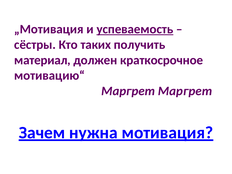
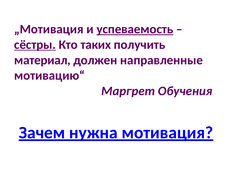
сёстры underline: none -> present
краткосрочное: краткосрочное -> направленные
Маргрет Маргрет: Маргрет -> Обучения
